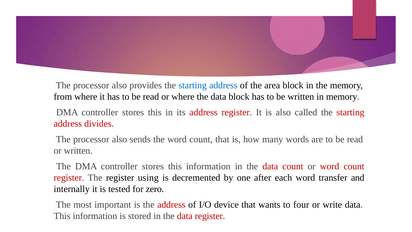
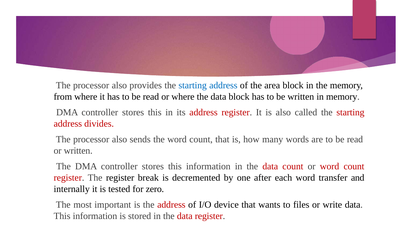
using: using -> break
four: four -> files
